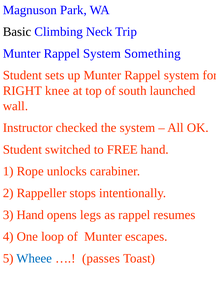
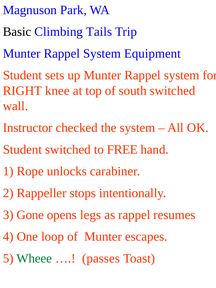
Neck: Neck -> Tails
Something: Something -> Equipment
south launched: launched -> switched
3 Hand: Hand -> Gone
Wheee colour: blue -> green
